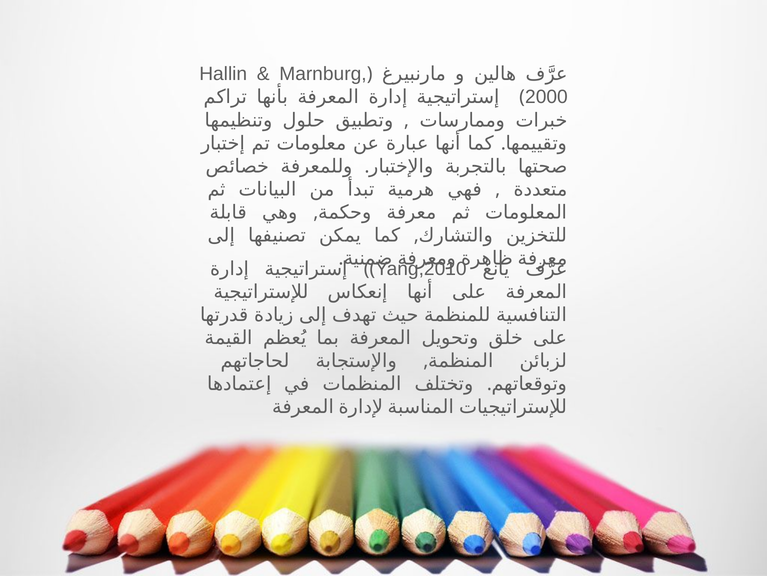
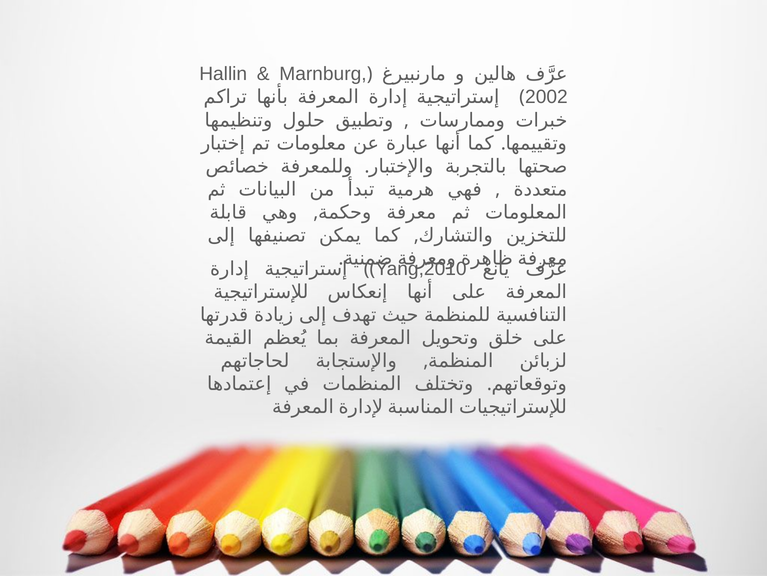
2000: 2000 -> 2002
